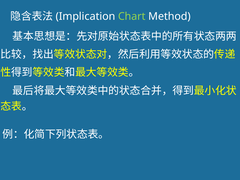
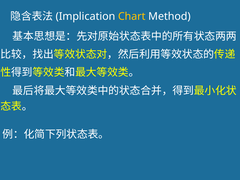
Chart colour: light green -> yellow
